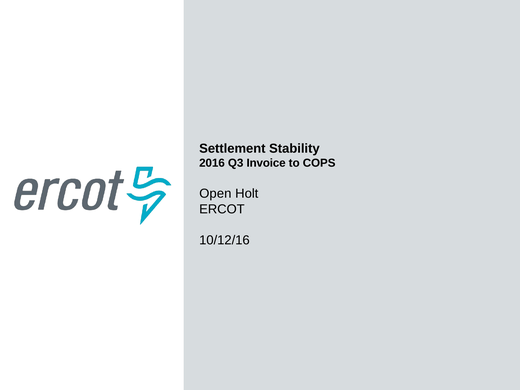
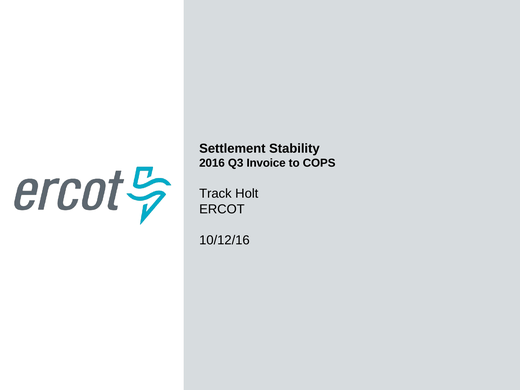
Open: Open -> Track
